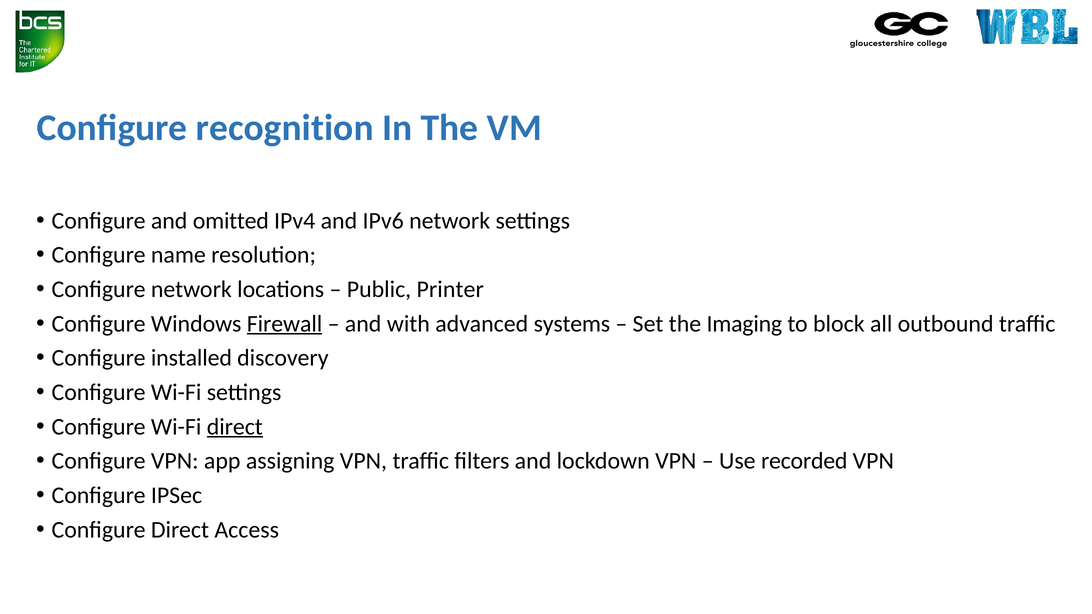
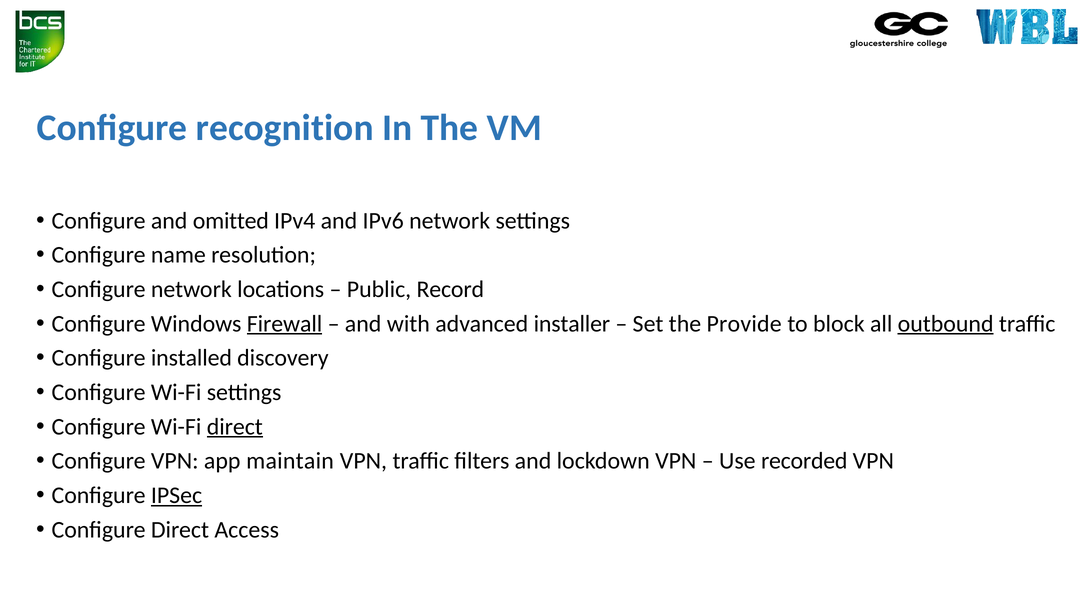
Printer: Printer -> Record
systems: systems -> installer
Imaging: Imaging -> Provide
outbound underline: none -> present
assigning: assigning -> maintain
IPSec underline: none -> present
